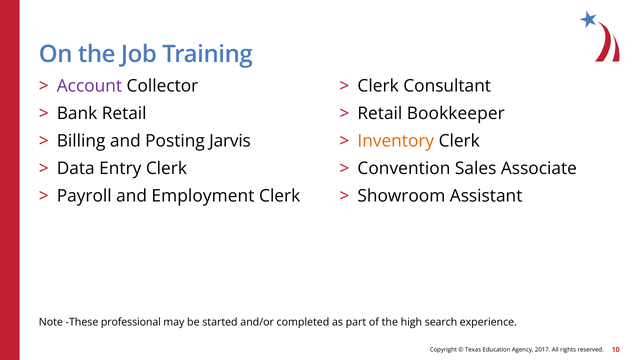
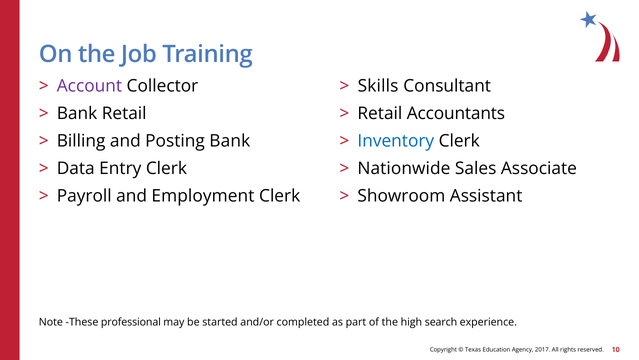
Clerk at (378, 86): Clerk -> Skills
Bookkeeper: Bookkeeper -> Accountants
Posting Jarvis: Jarvis -> Bank
Inventory colour: orange -> blue
Convention: Convention -> Nationwide
